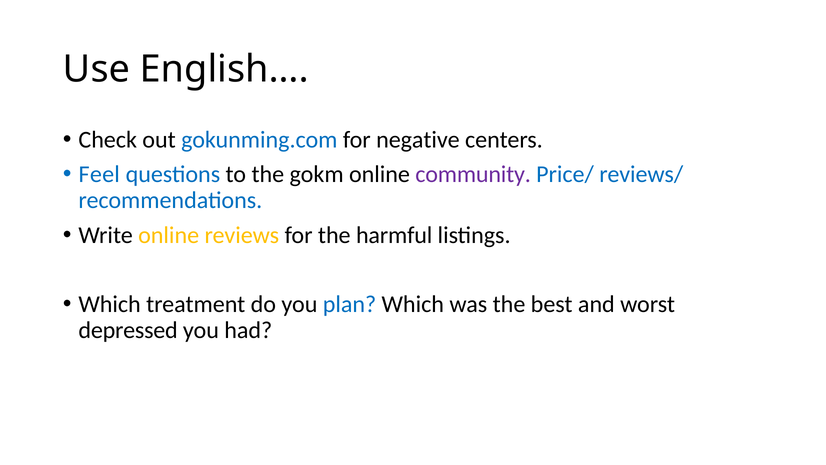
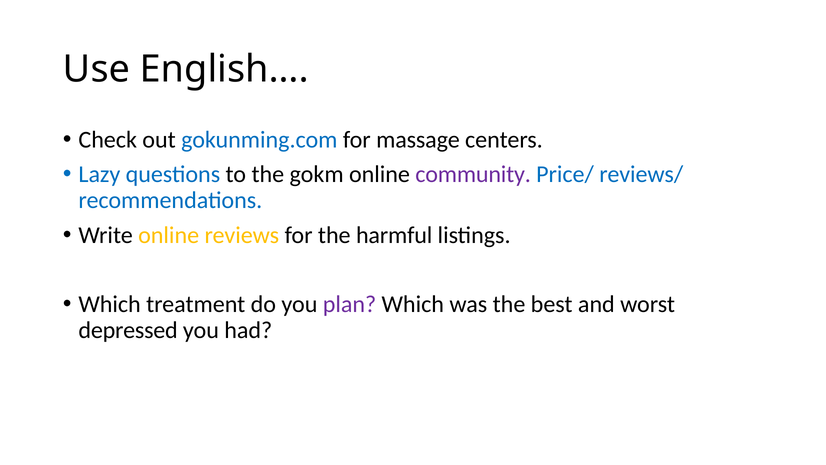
negative: negative -> massage
Feel: Feel -> Lazy
plan colour: blue -> purple
